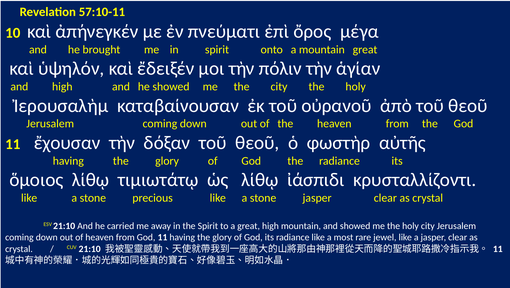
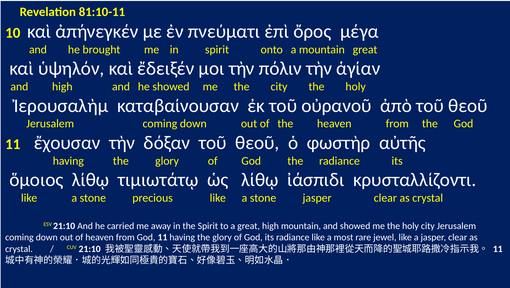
57:10-11: 57:10-11 -> 81:10-11
